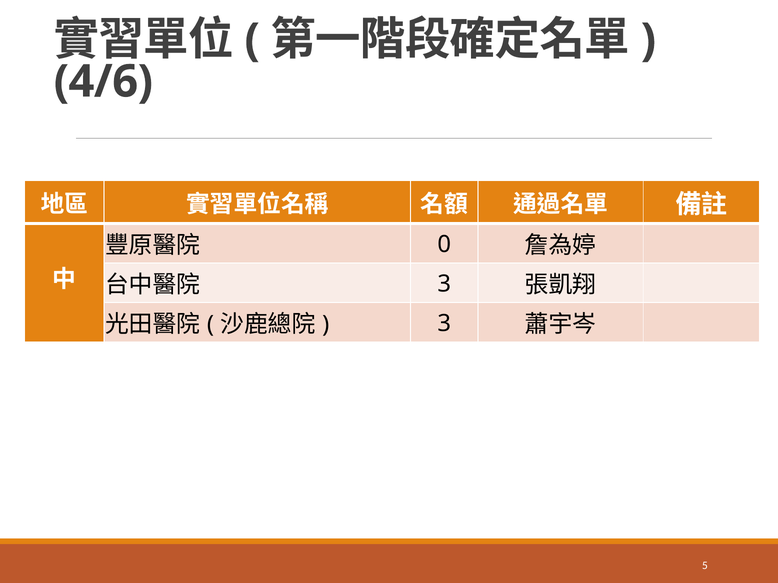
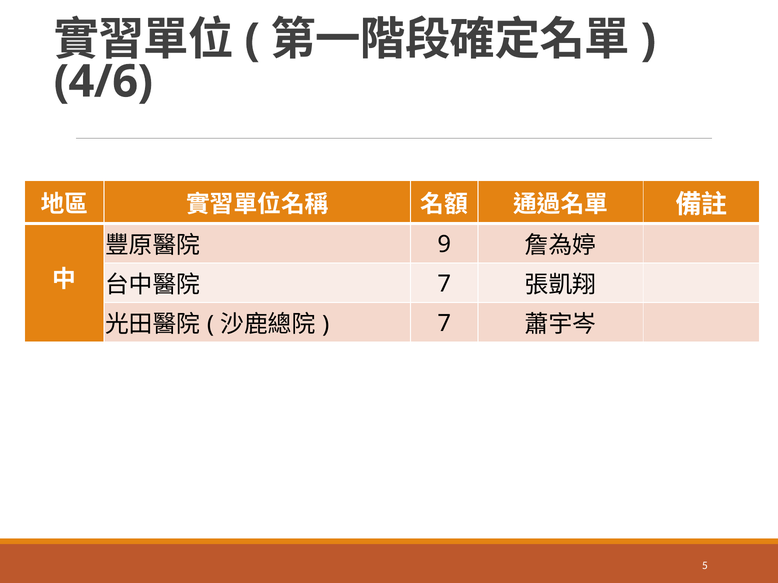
0: 0 -> 9
3 at (444, 284): 3 -> 7
3 at (444, 324): 3 -> 7
